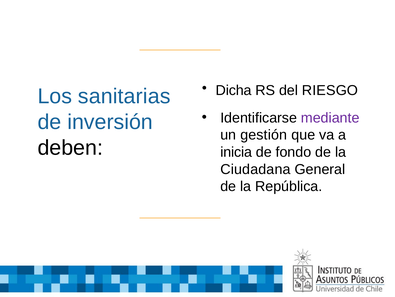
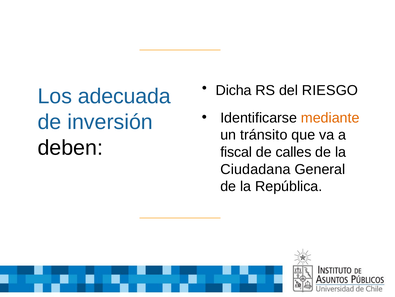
sanitarias: sanitarias -> adecuada
mediante colour: purple -> orange
gestión: gestión -> tránsito
inicia: inicia -> fiscal
fondo: fondo -> calles
